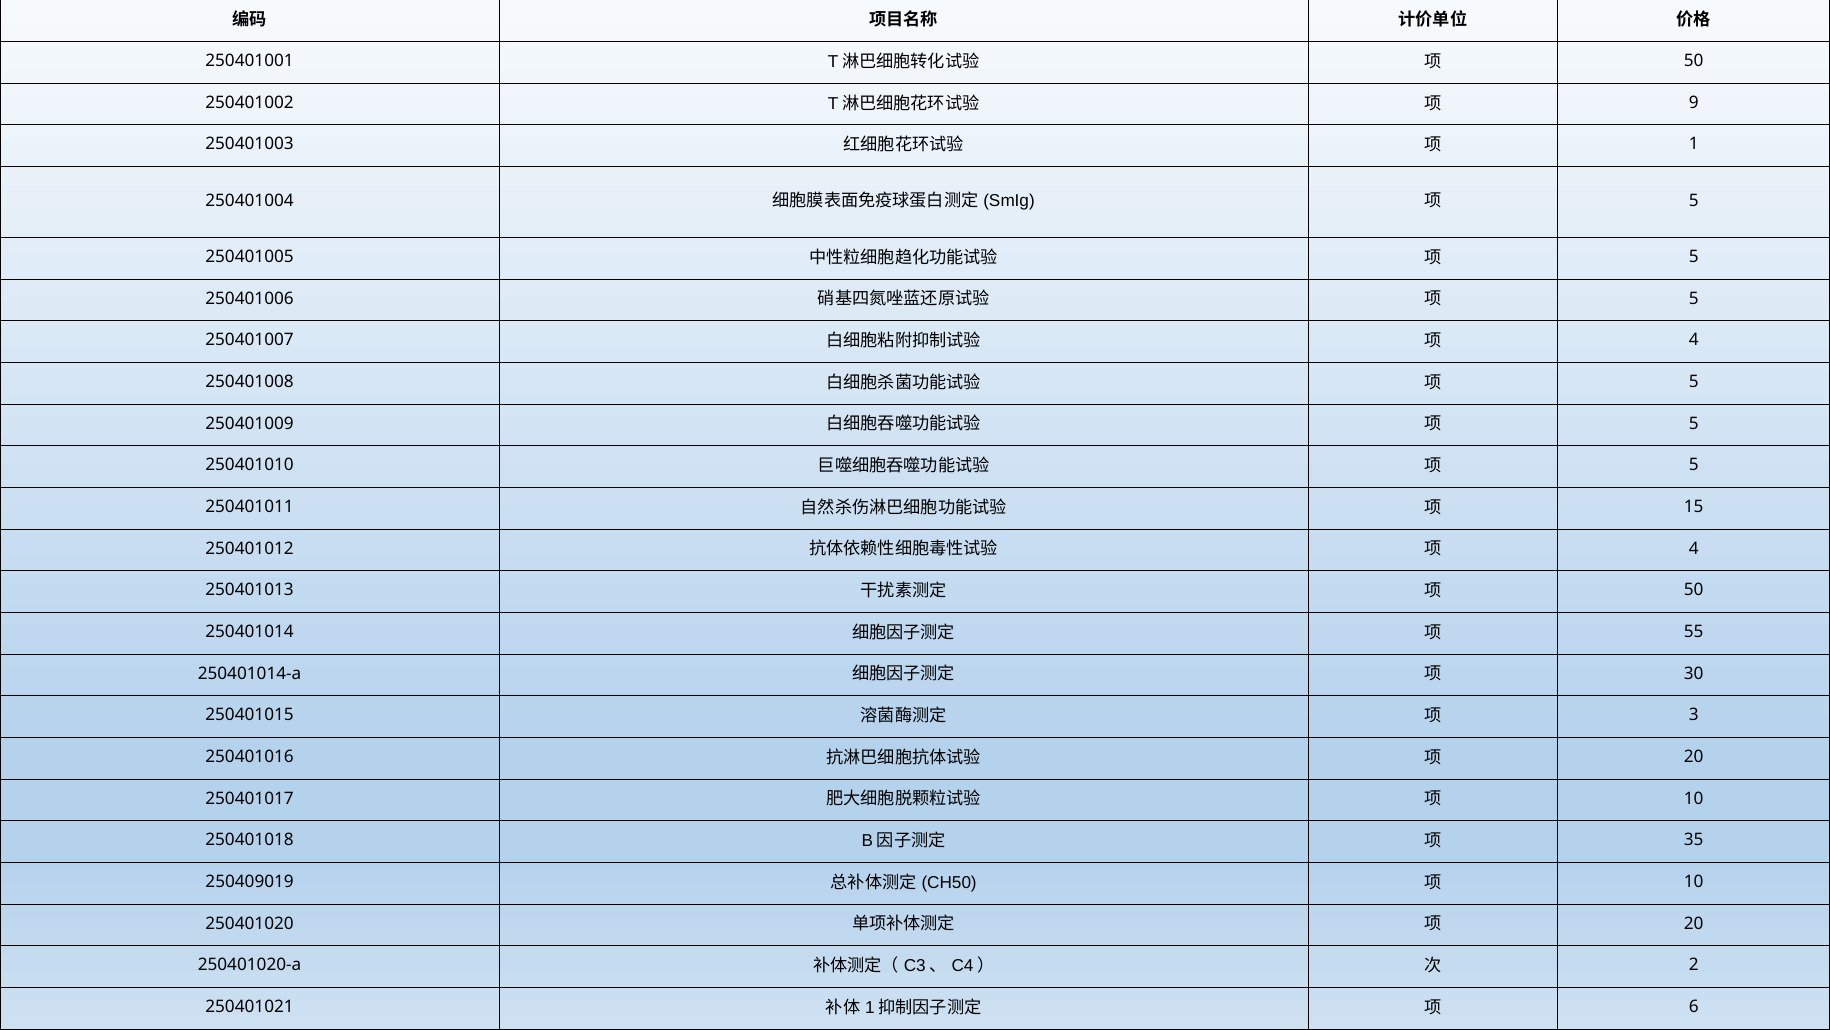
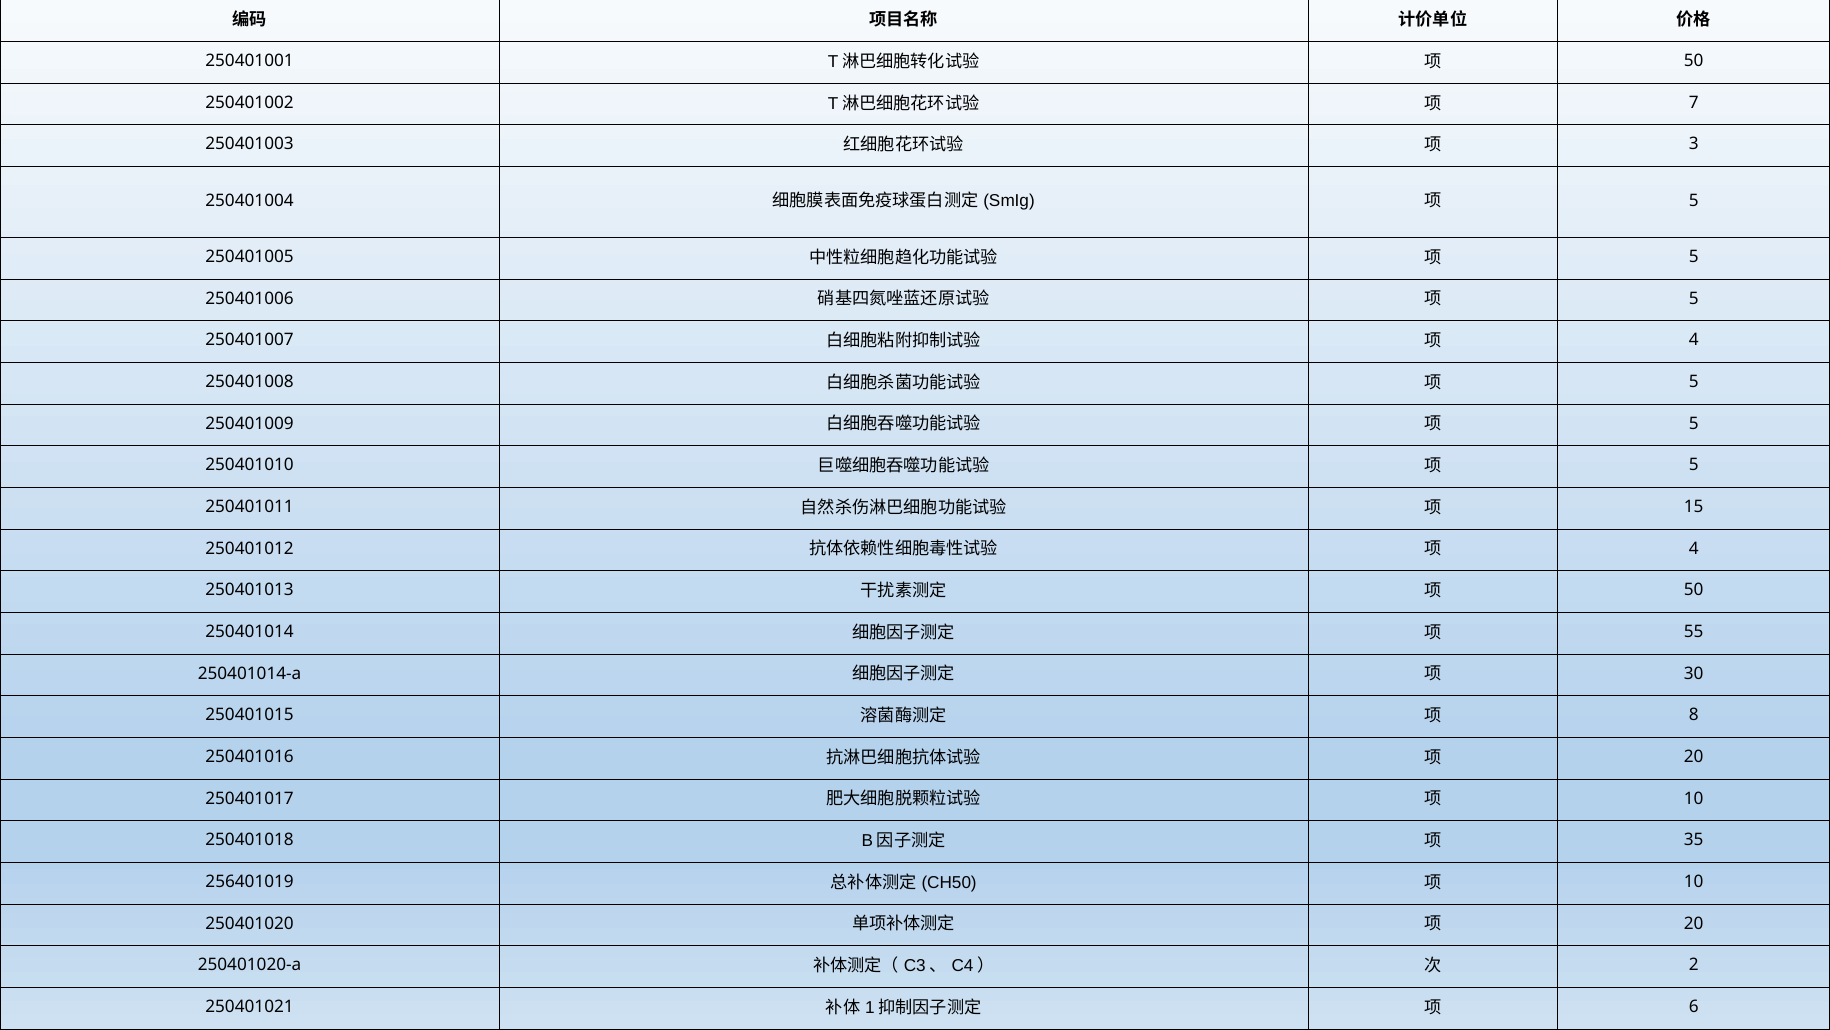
9: 9 -> 7
1: 1 -> 3
3: 3 -> 8
250409019: 250409019 -> 256401019
